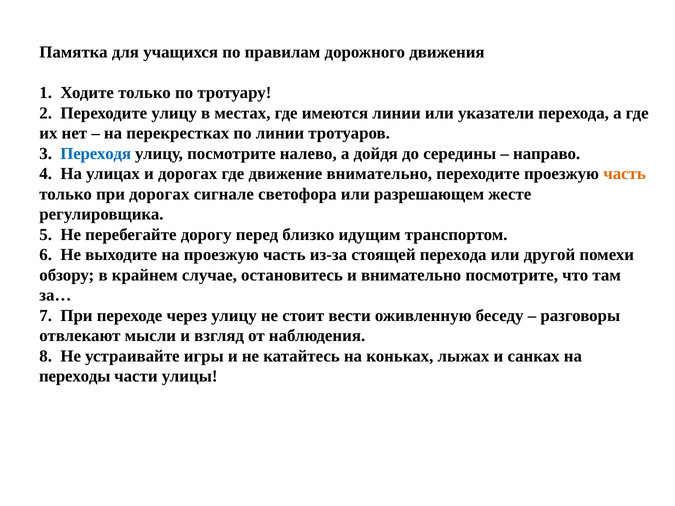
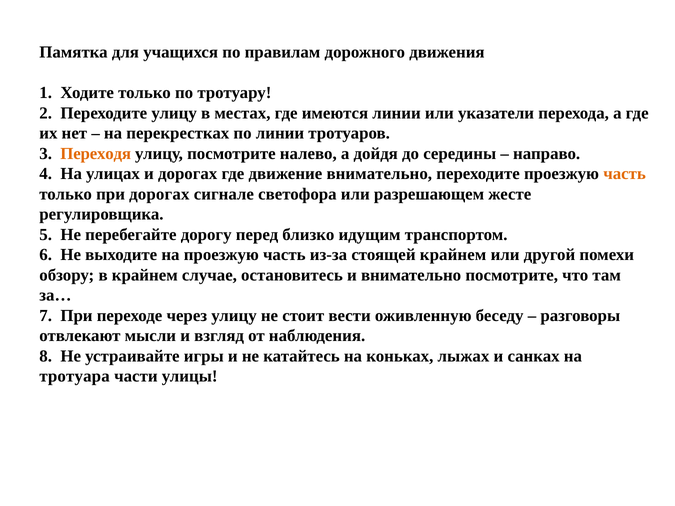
Переходя colour: blue -> orange
стоящей перехода: перехода -> крайнем
переходы: переходы -> тротуара
